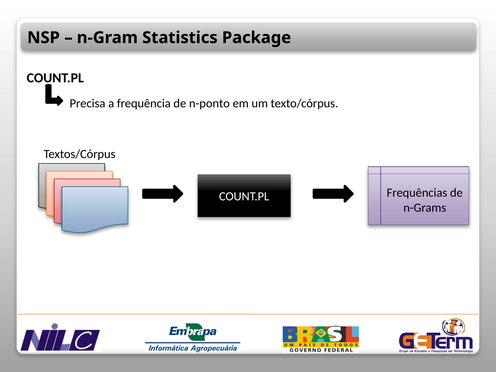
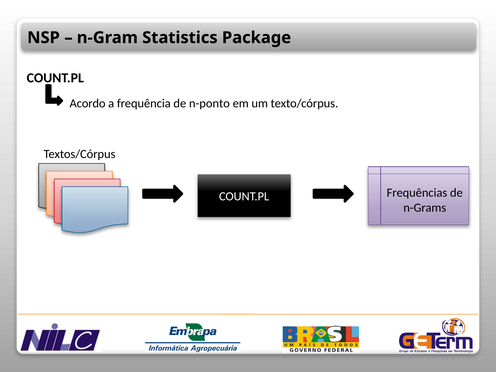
Precisa: Precisa -> Acordo
